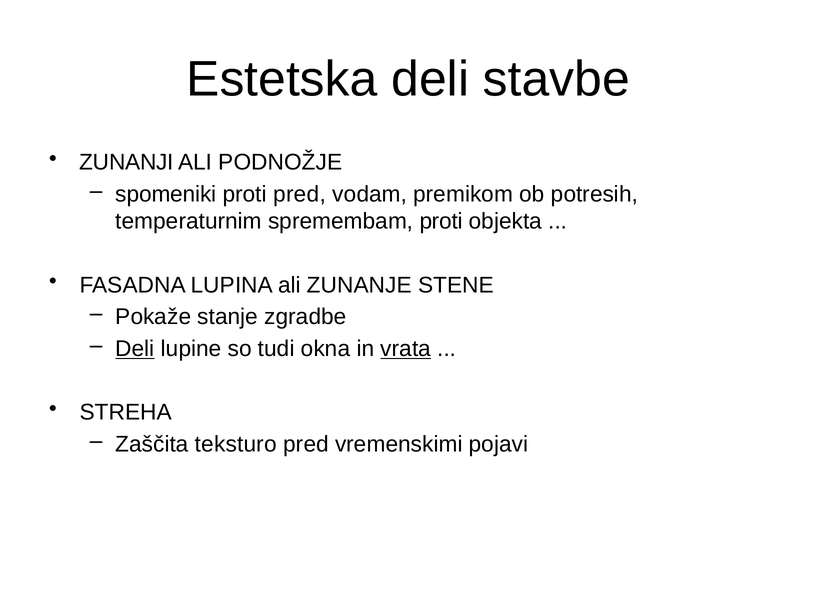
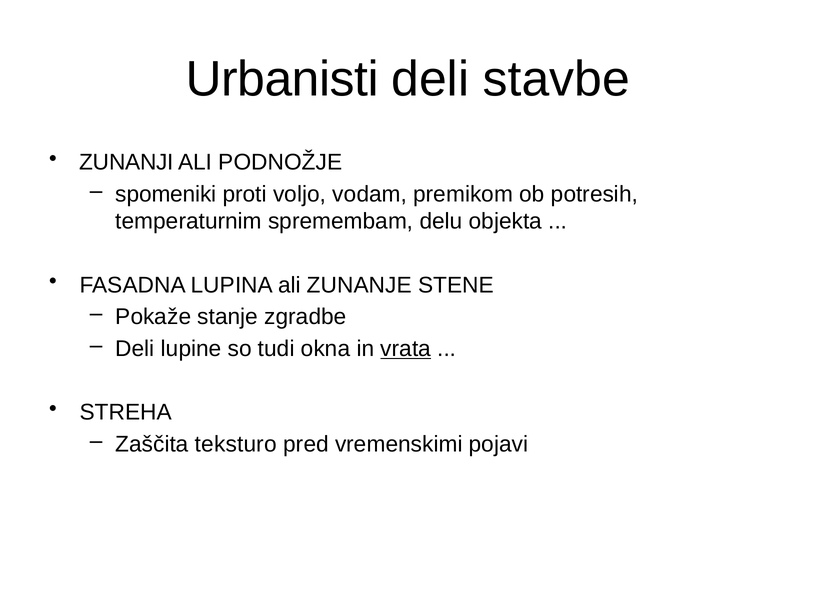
Estetska: Estetska -> Urbanisti
proti pred: pred -> voljo
spremembam proti: proti -> delu
Deli at (135, 349) underline: present -> none
